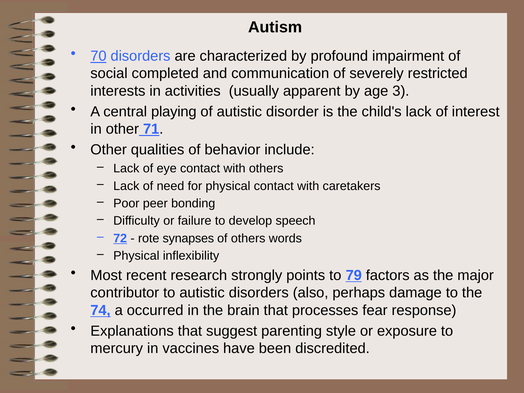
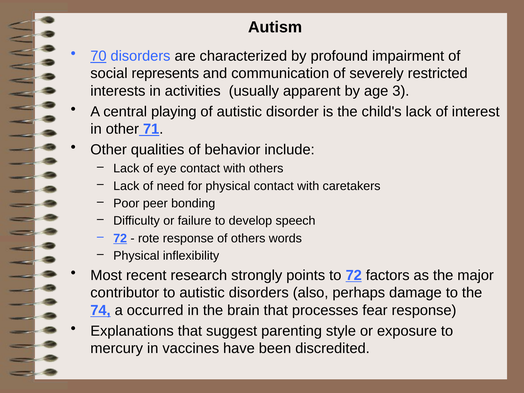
completed: completed -> represents
rote synapses: synapses -> response
to 79: 79 -> 72
